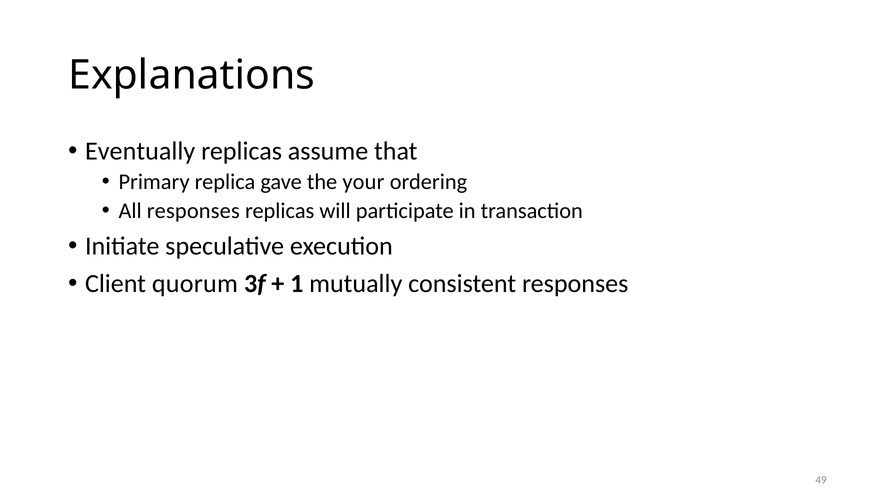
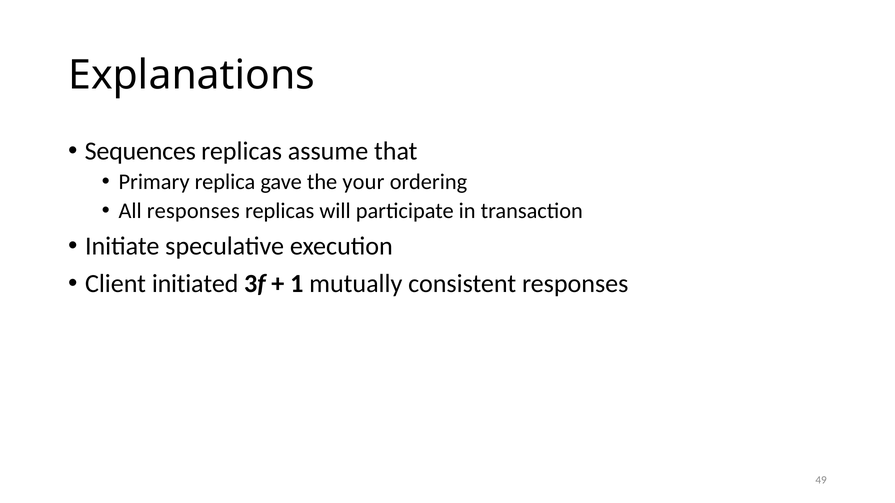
Eventually: Eventually -> Sequences
quorum: quorum -> initiated
